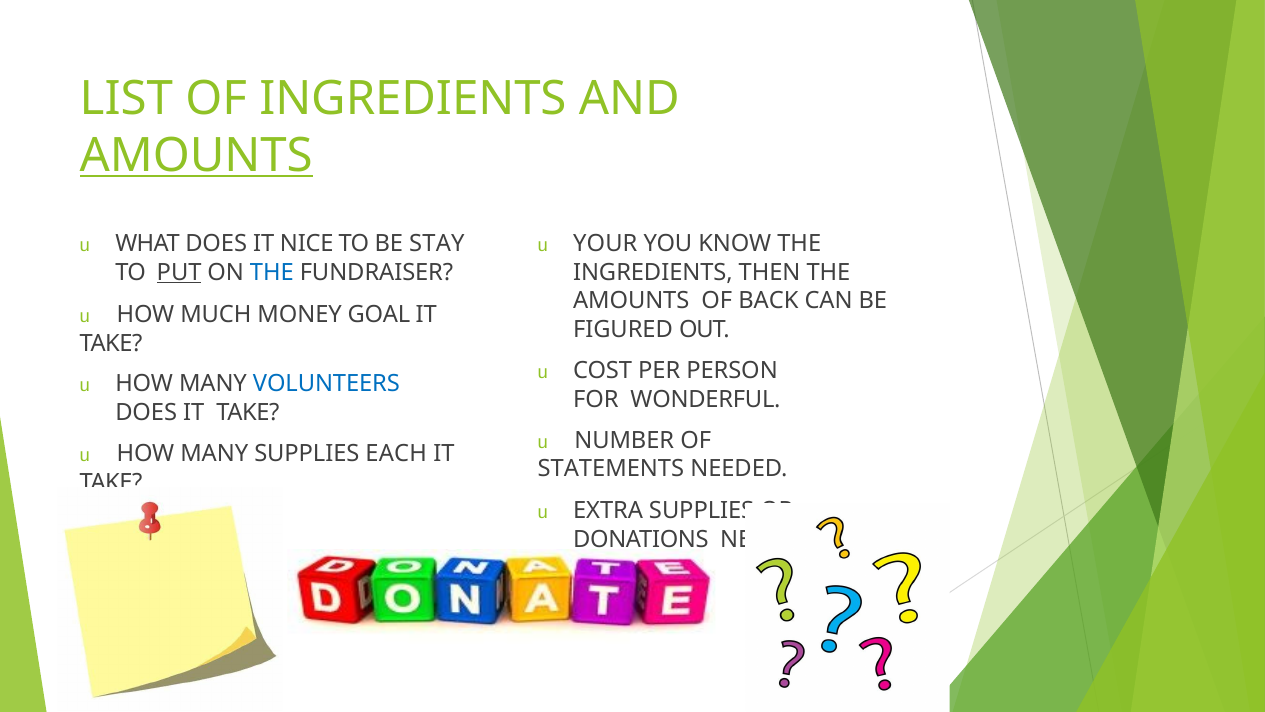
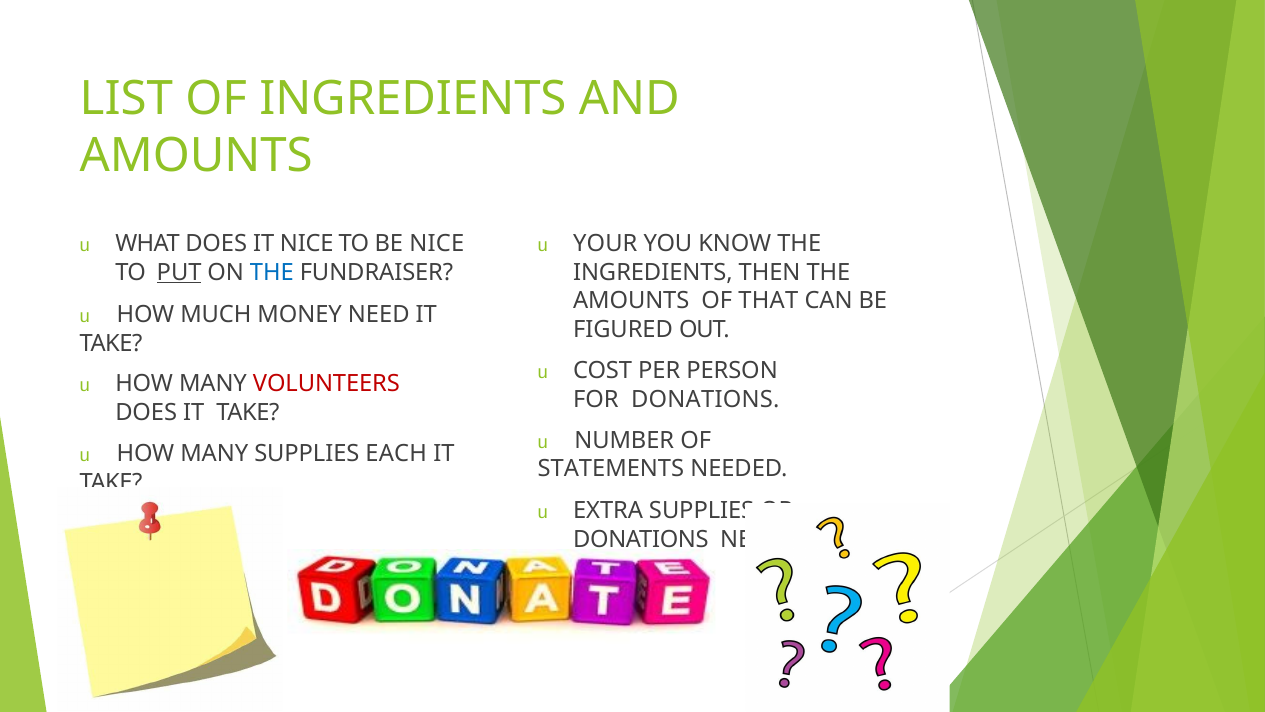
AMOUNTS at (196, 155) underline: present -> none
BE STAY: STAY -> NICE
BACK: BACK -> THAT
GOAL: GOAL -> NEED
VOLUNTEERS colour: blue -> red
FOR WONDERFUL: WONDERFUL -> DONATIONS
